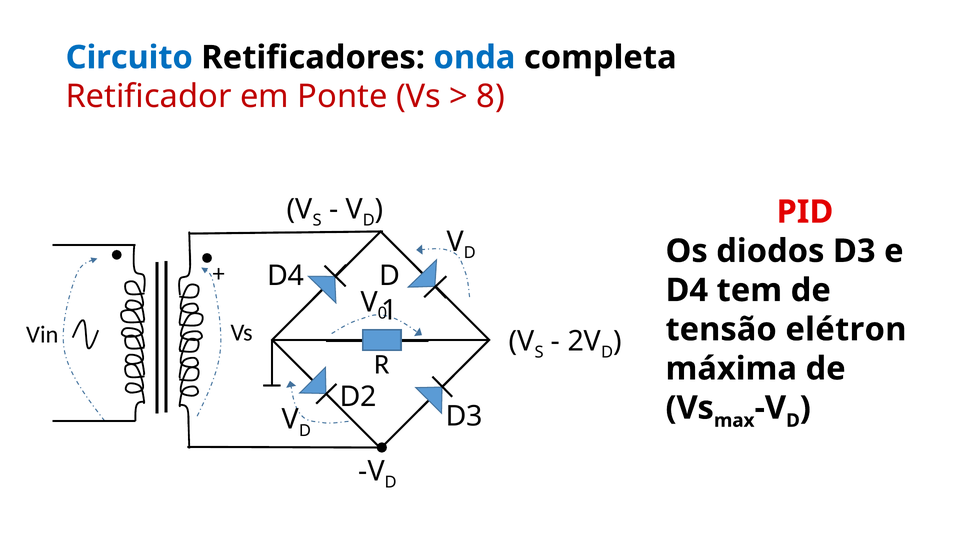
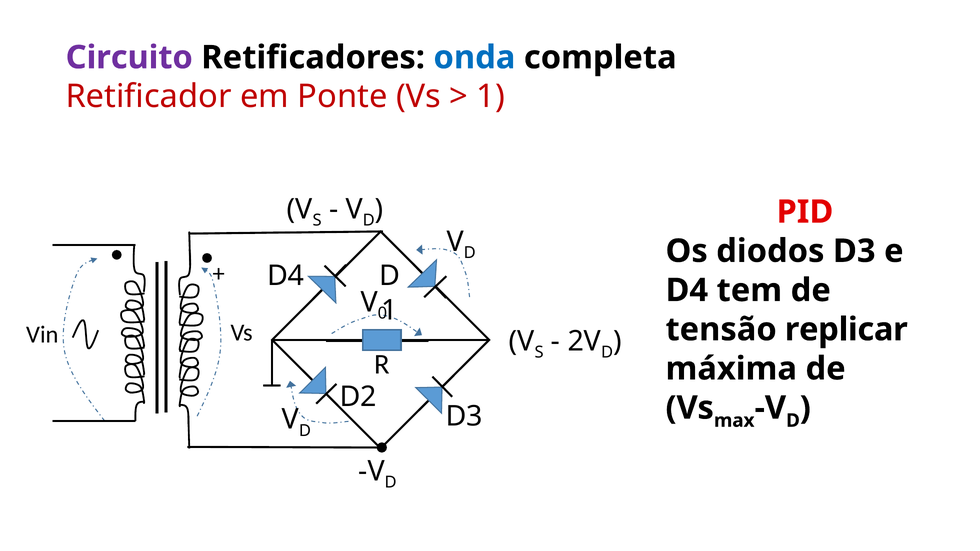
Circuito colour: blue -> purple
8 at (491, 97): 8 -> 1
elétron: elétron -> replicar
